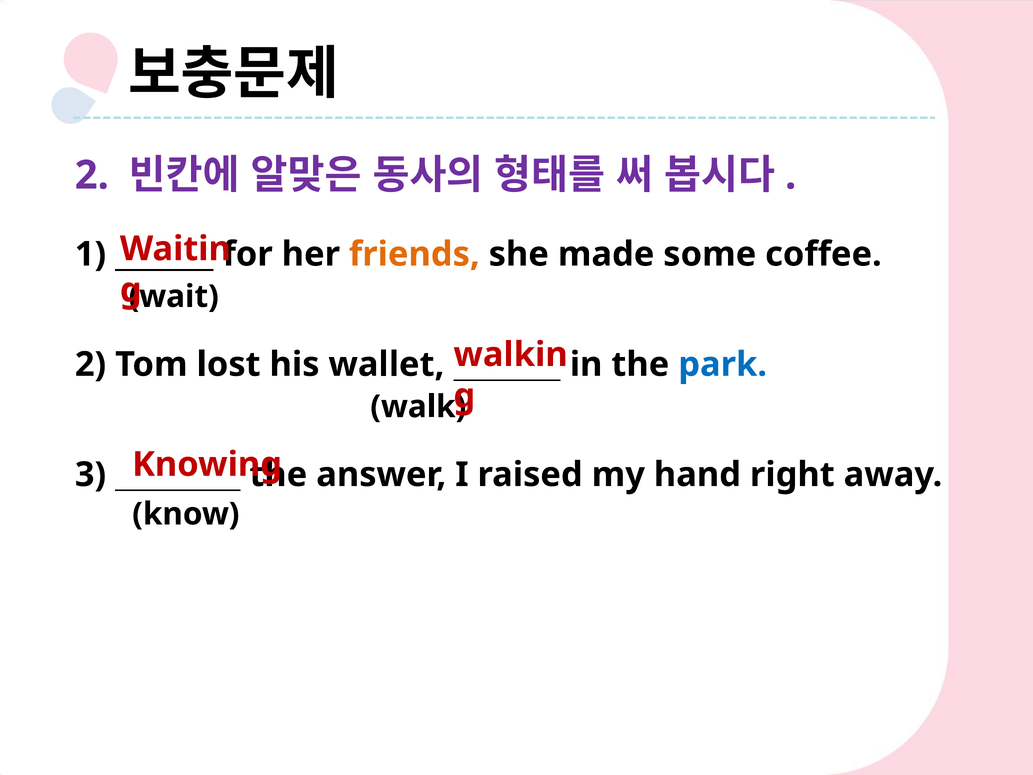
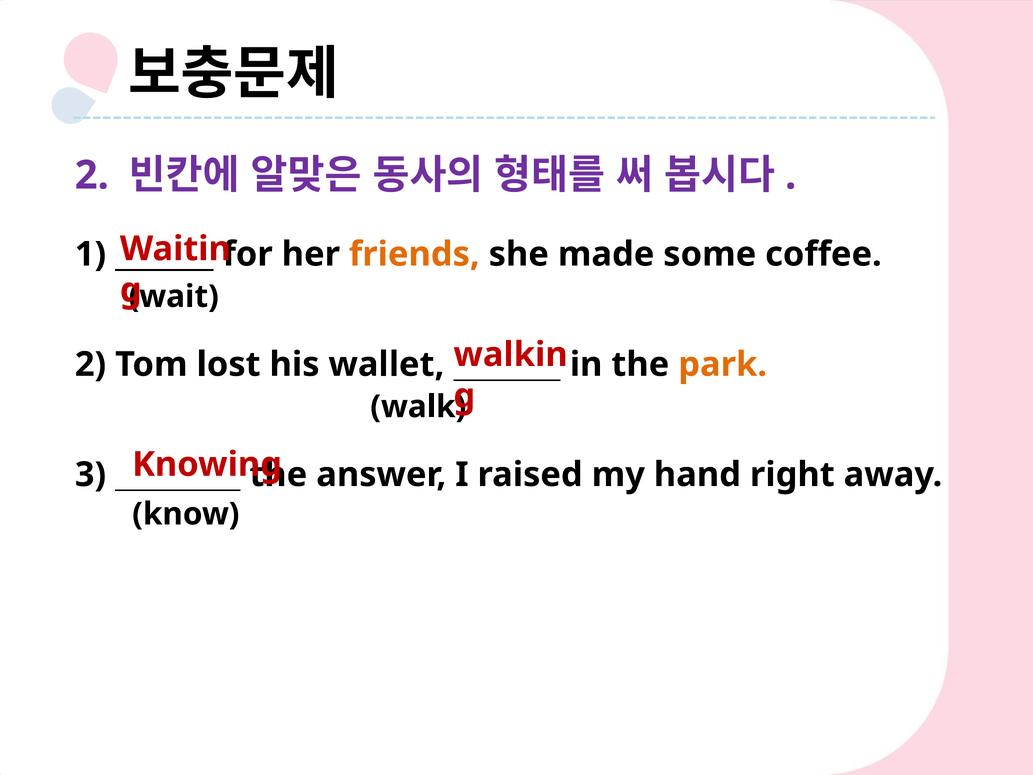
park colour: blue -> orange
